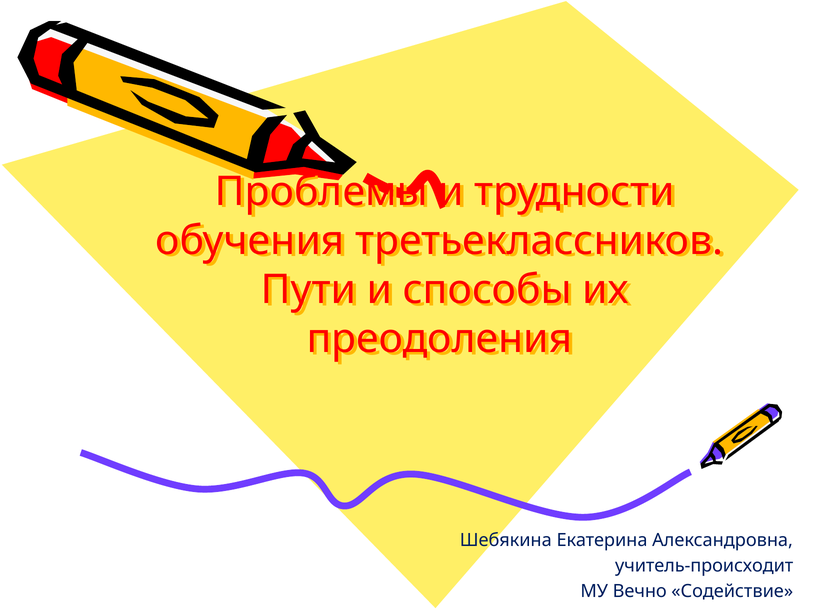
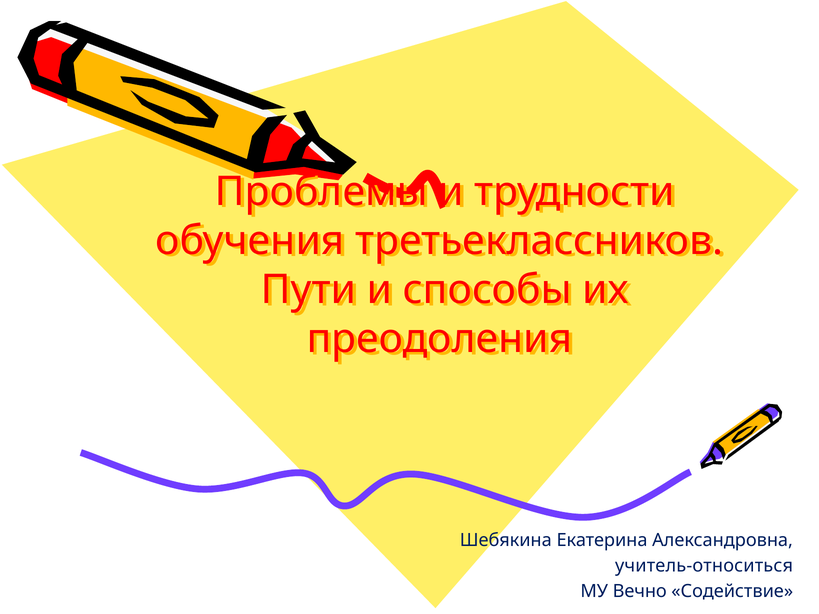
учитель-происходит: учитель-происходит -> учитель-относиться
